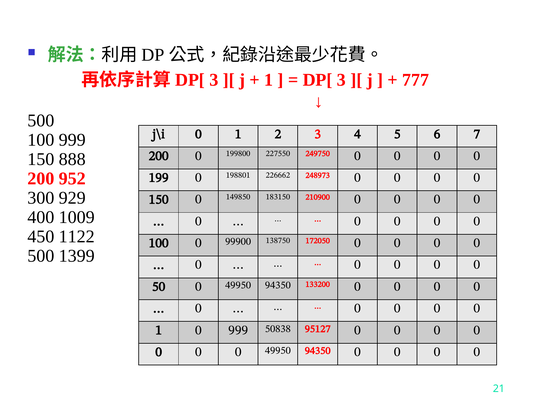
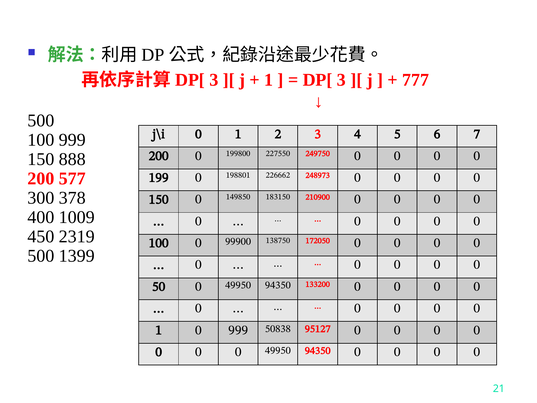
952: 952 -> 577
929: 929 -> 378
1122: 1122 -> 2319
